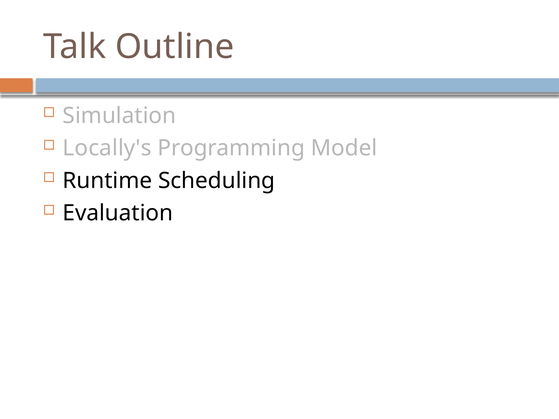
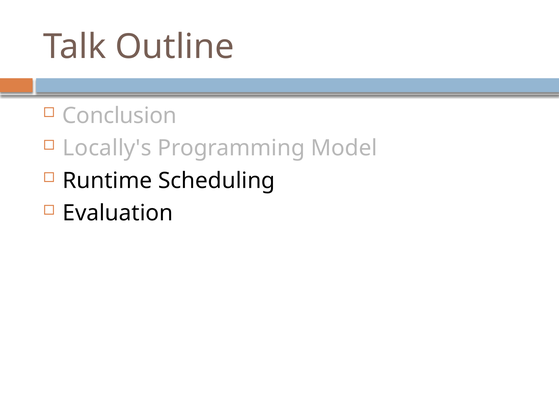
Simulation: Simulation -> Conclusion
